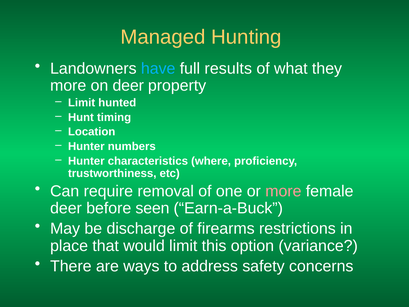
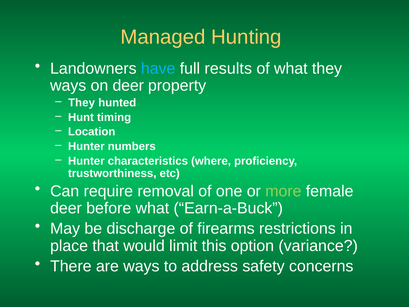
more at (68, 86): more -> ways
Limit at (82, 103): Limit -> They
more at (283, 191) colour: pink -> light green
before seen: seen -> what
